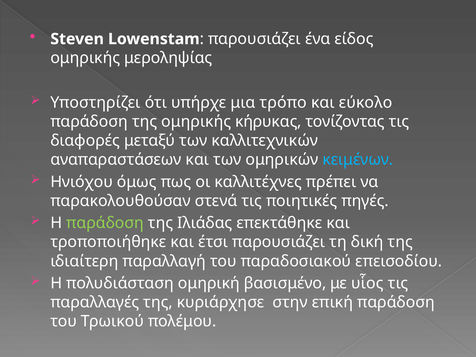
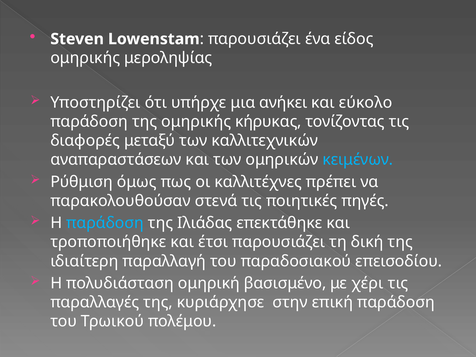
τρόπο: τρόπο -> ανήκει
Ηνιόχου: Ηνιόχου -> Ρύθμιση
παράδοση at (105, 223) colour: light green -> light blue
υἷος: υἷος -> χέρι
